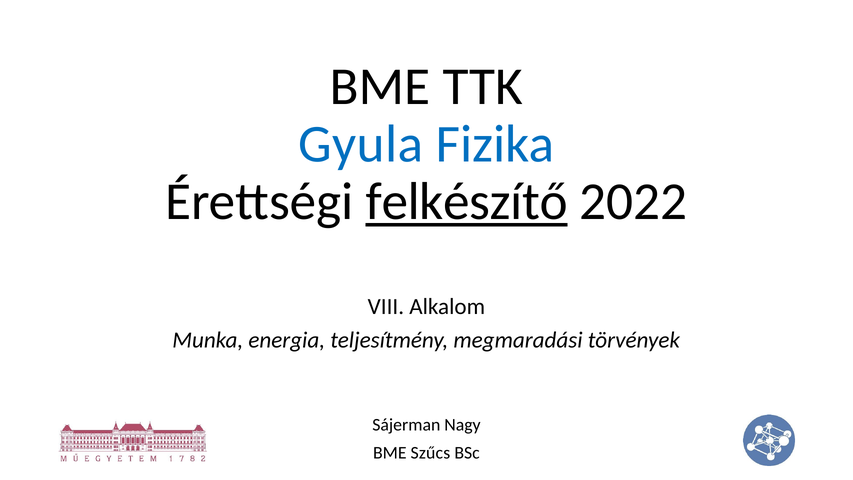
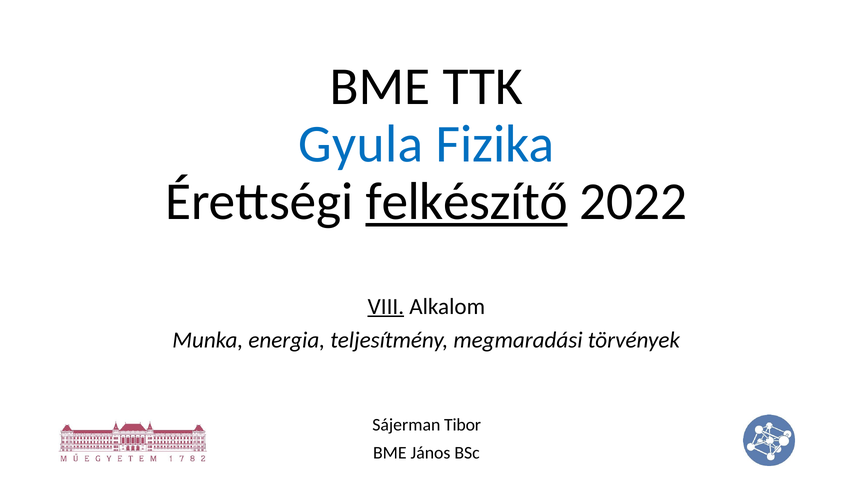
VIII underline: none -> present
Nagy: Nagy -> Tibor
Szűcs: Szűcs -> János
